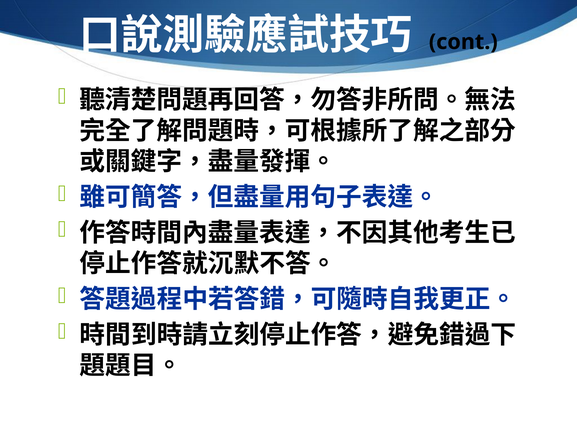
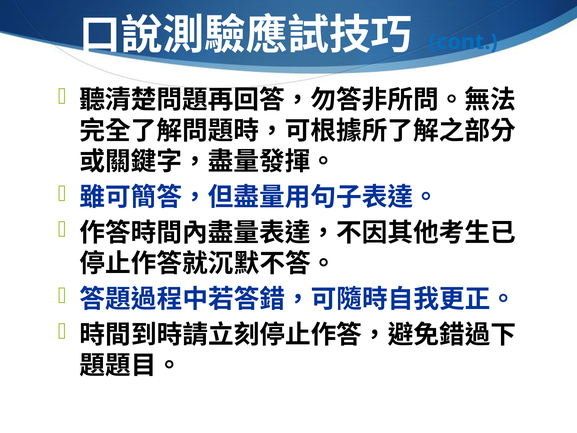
cont colour: black -> blue
